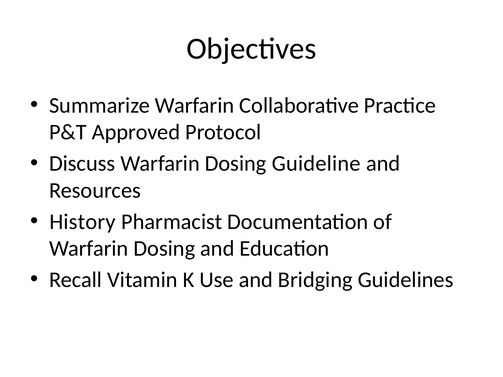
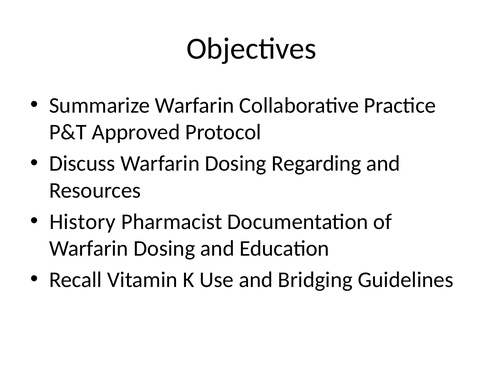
Guideline: Guideline -> Regarding
